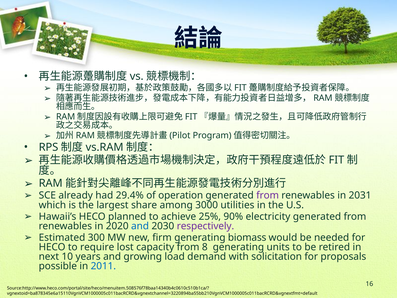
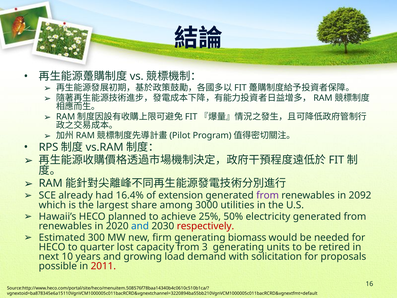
29.4%: 29.4% -> 16.4%
operation: operation -> extension
2031: 2031 -> 2092
90%: 90% -> 50%
respectively colour: purple -> red
require: require -> quarter
8: 8 -> 3
2011 colour: blue -> red
